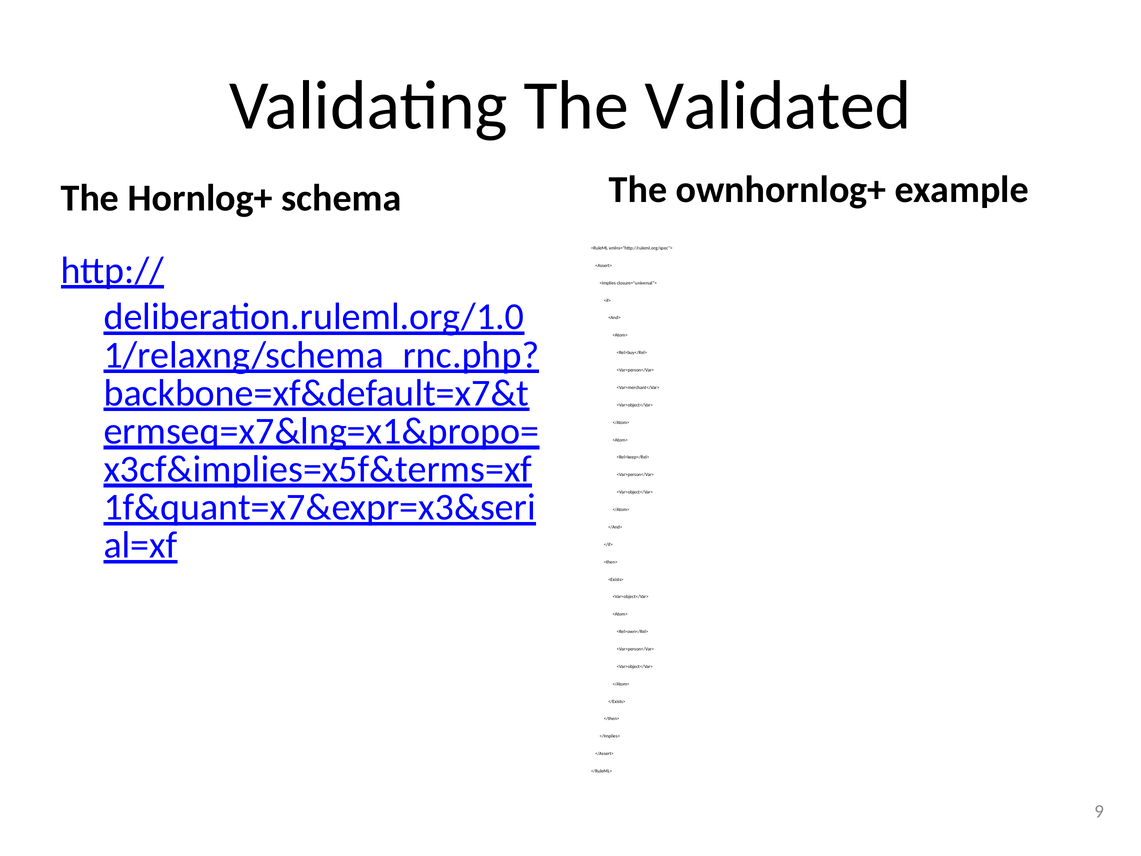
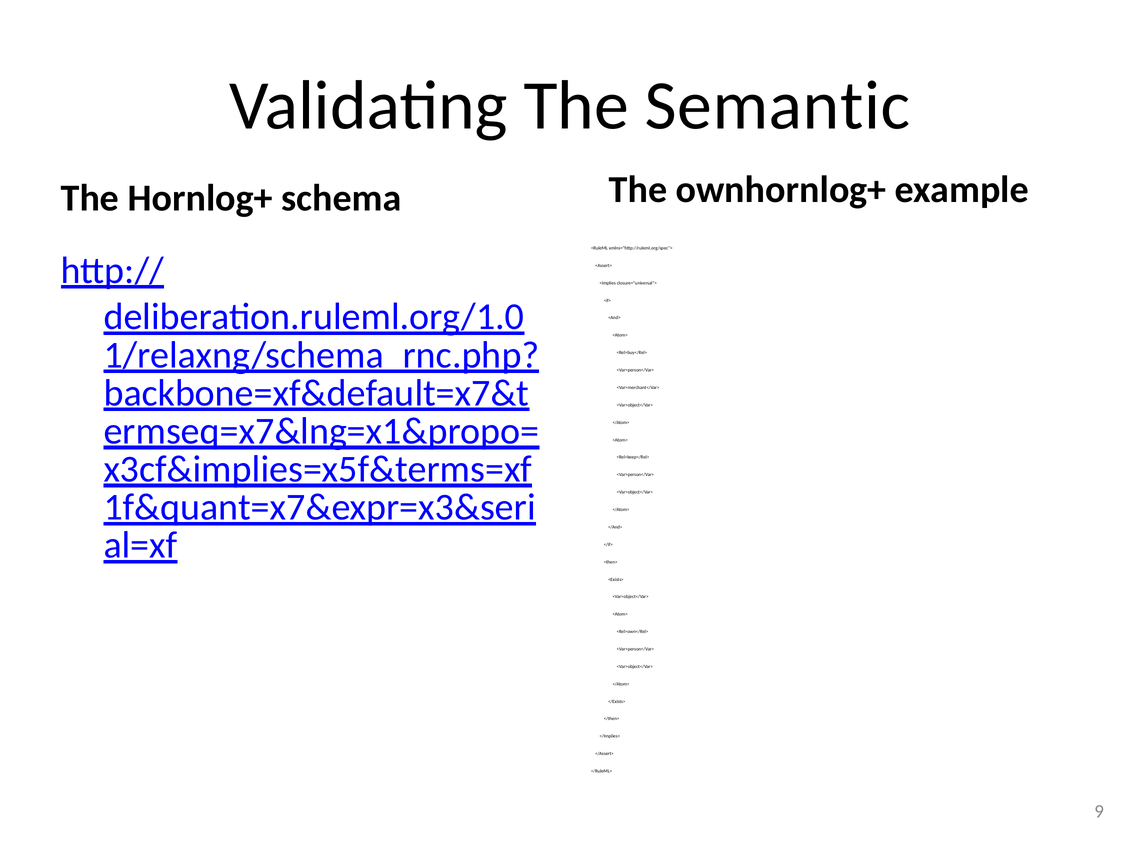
Validated: Validated -> Semantic
